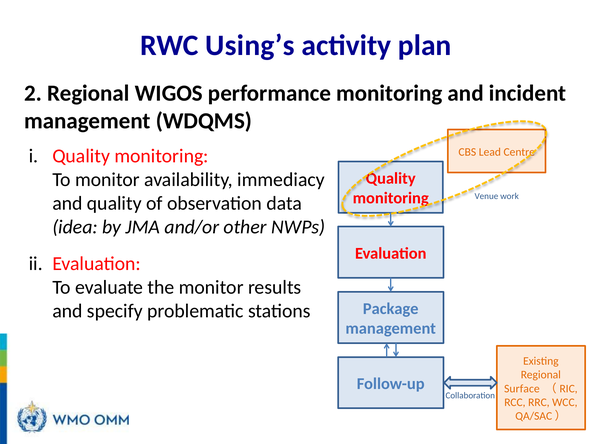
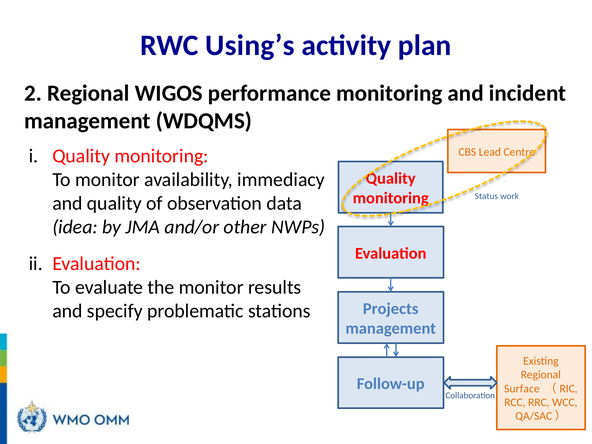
Venue: Venue -> Status
Package: Package -> Projects
